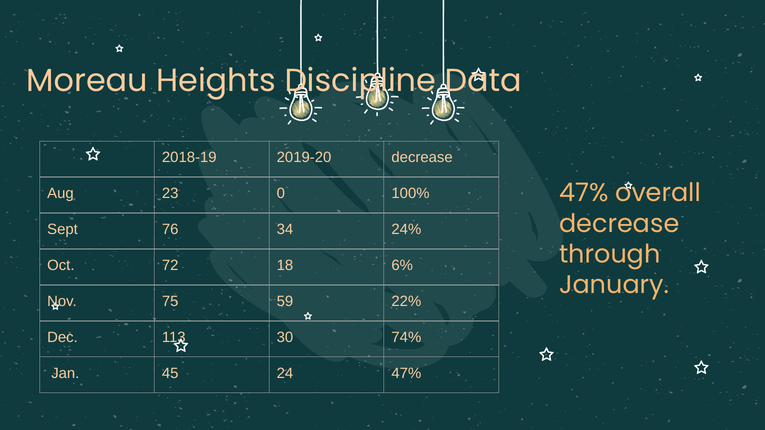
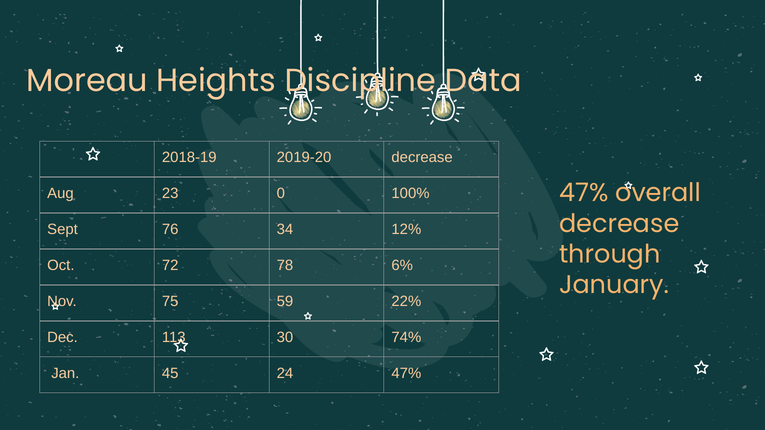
24%: 24% -> 12%
18: 18 -> 78
